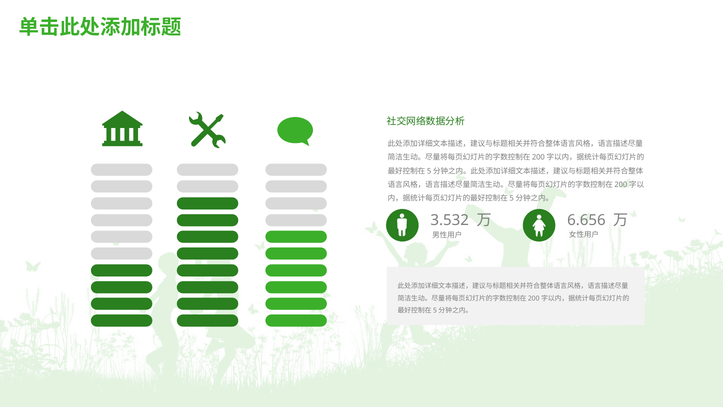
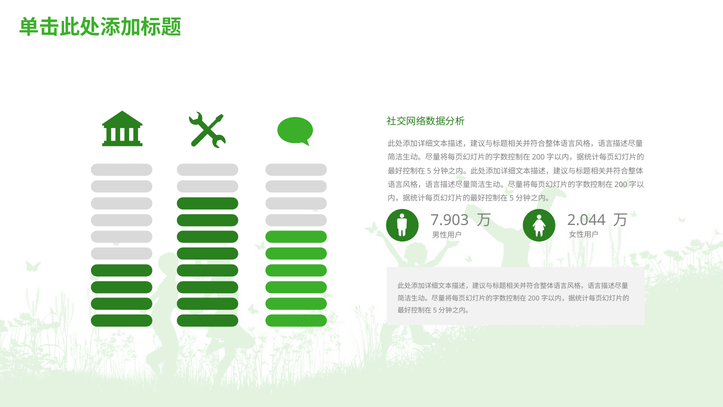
3.532: 3.532 -> 7.903
6.656: 6.656 -> 2.044
